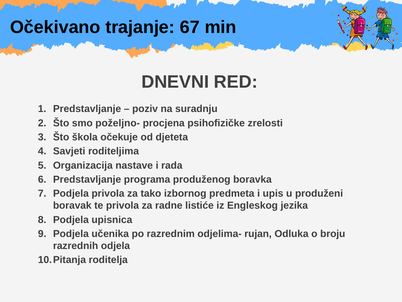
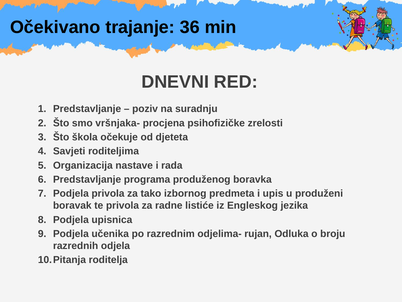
67: 67 -> 36
poželjno-: poželjno- -> vršnjaka-
